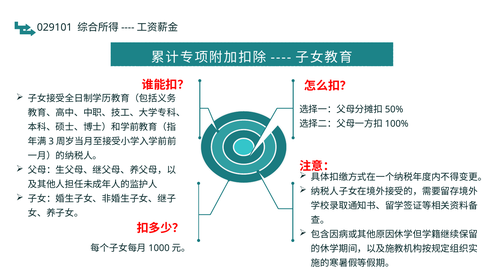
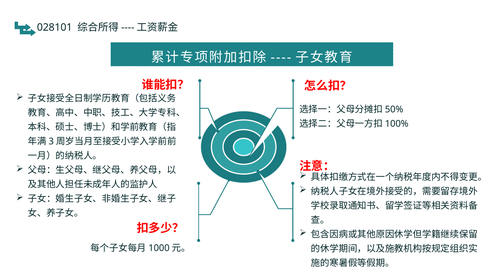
029101: 029101 -> 028101
